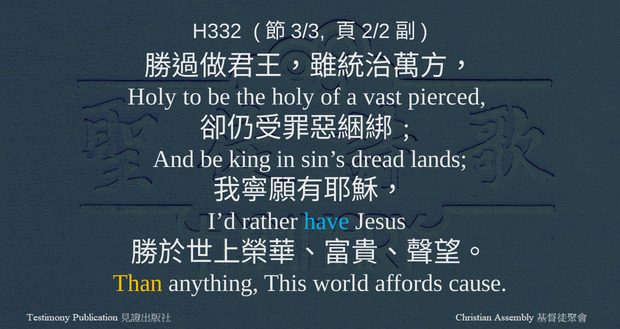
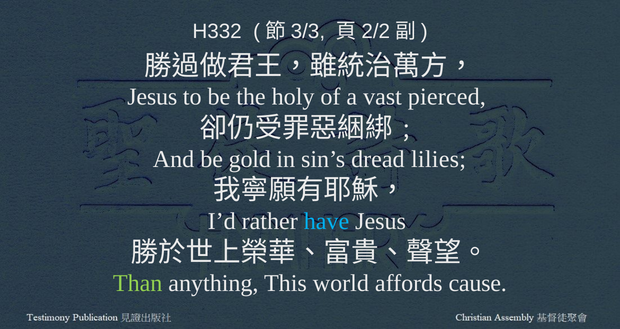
Holy at (152, 97): Holy -> Jesus
king: king -> gold
lands: lands -> lilies
Than colour: yellow -> light green
